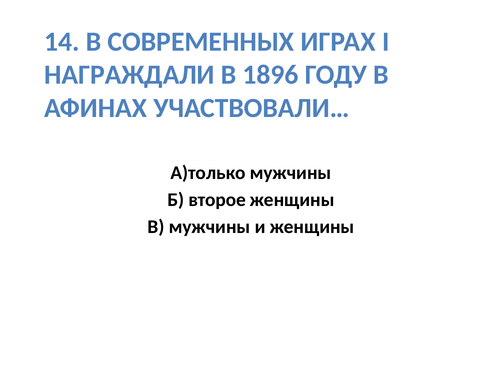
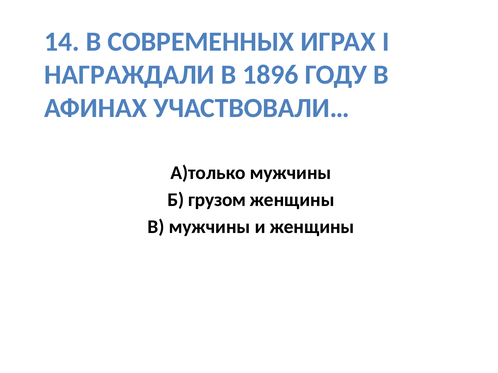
второе: второе -> грузом
